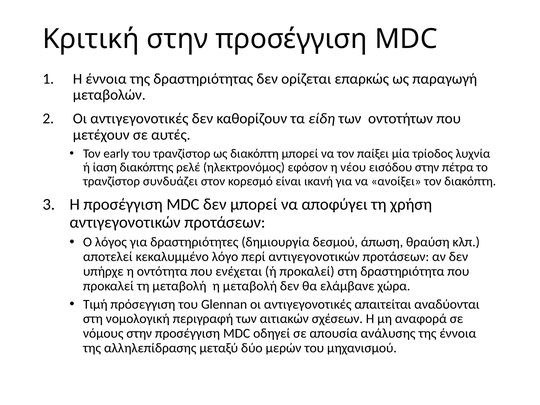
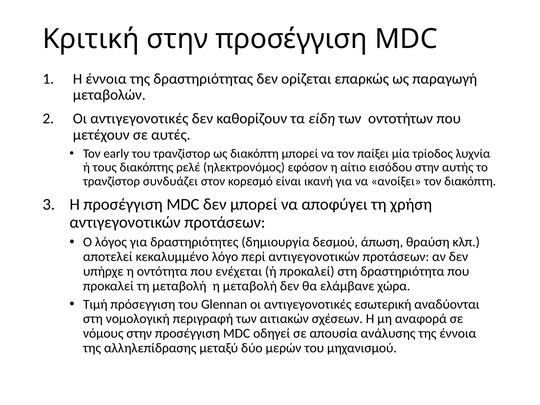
ίαση: ίαση -> τους
νέου: νέου -> αίτιο
πέτρα: πέτρα -> αυτής
απαιτείται: απαιτείται -> εσωτερική
